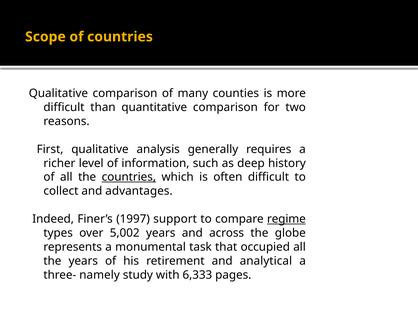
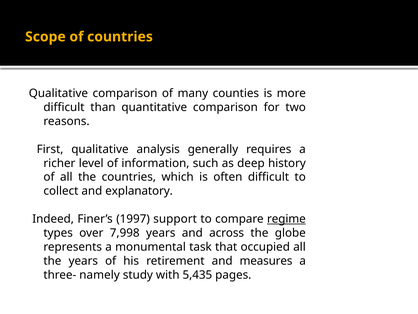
countries at (129, 177) underline: present -> none
advantages: advantages -> explanatory
5,002: 5,002 -> 7,998
analytical: analytical -> measures
6,333: 6,333 -> 5,435
